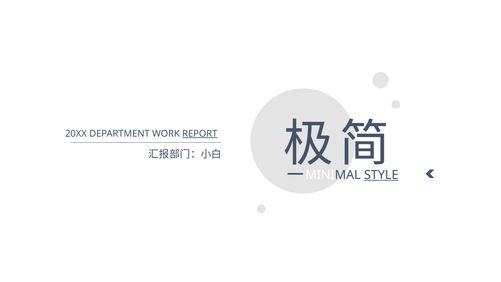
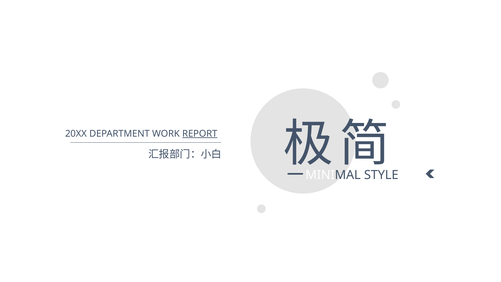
STYLE underline: present -> none
